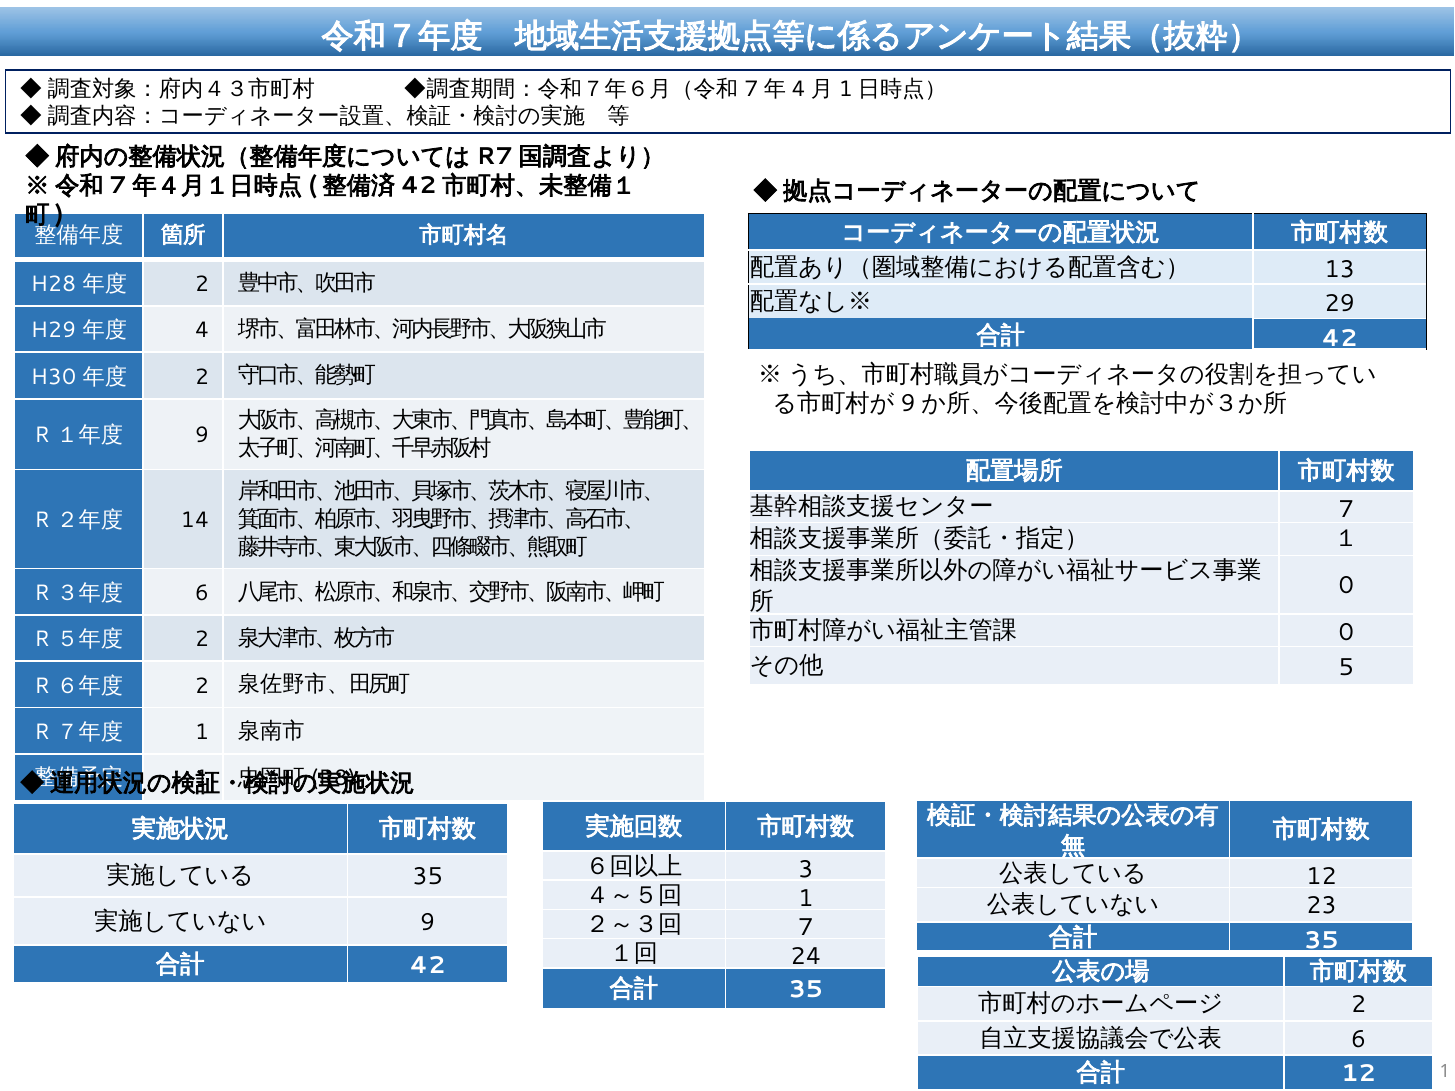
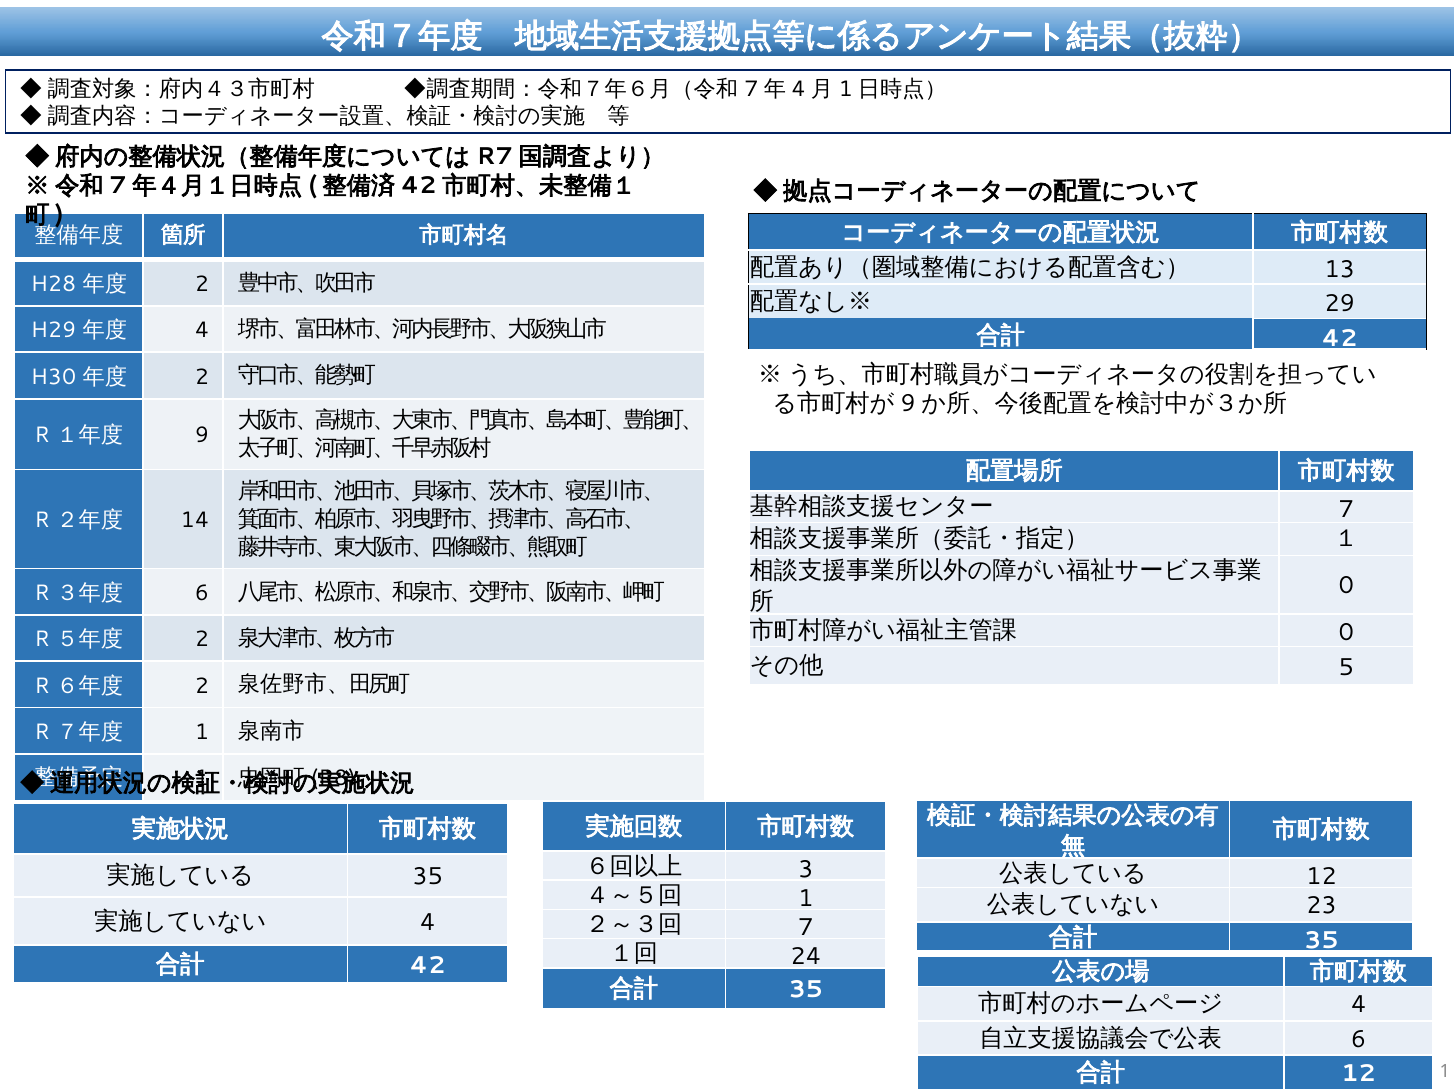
9 at (428, 923): 9 -> 4
2 at (1358, 1005): 2 -> 4
